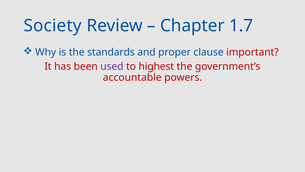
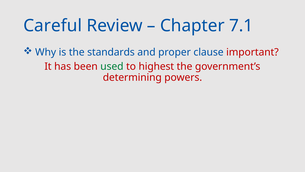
Society: Society -> Careful
1.7: 1.7 -> 7.1
used colour: purple -> green
accountable: accountable -> determining
